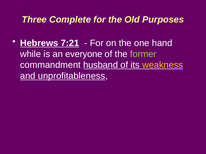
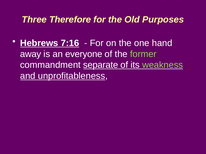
Complete: Complete -> Therefore
7:21: 7:21 -> 7:16
while: while -> away
husband: husband -> separate
weakness colour: yellow -> light green
